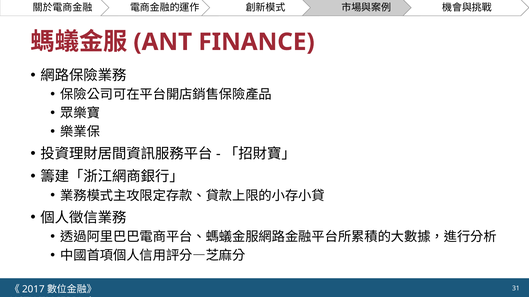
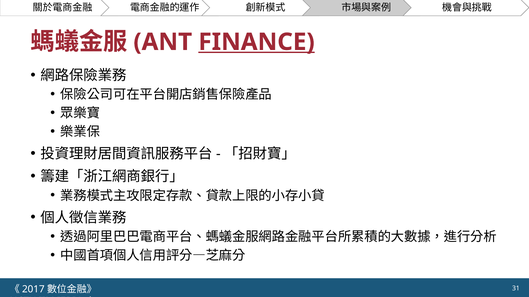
FINANCE underline: none -> present
